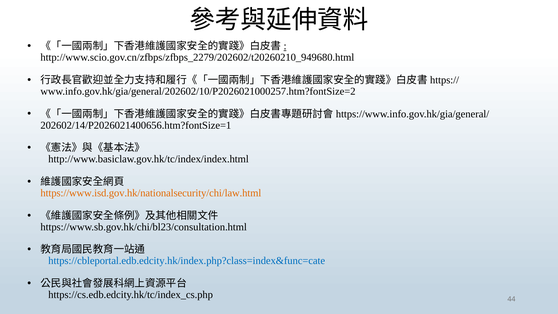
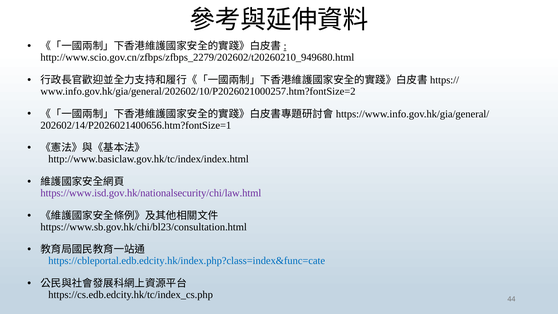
https://www.isd.gov.hk/nationalsecurity/chi/law.html colour: orange -> purple
